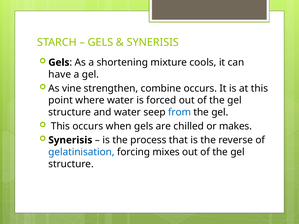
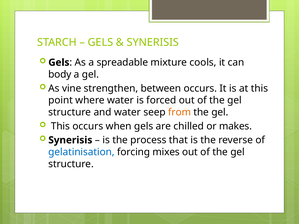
shortening: shortening -> spreadable
have: have -> body
combine: combine -> between
from colour: blue -> orange
